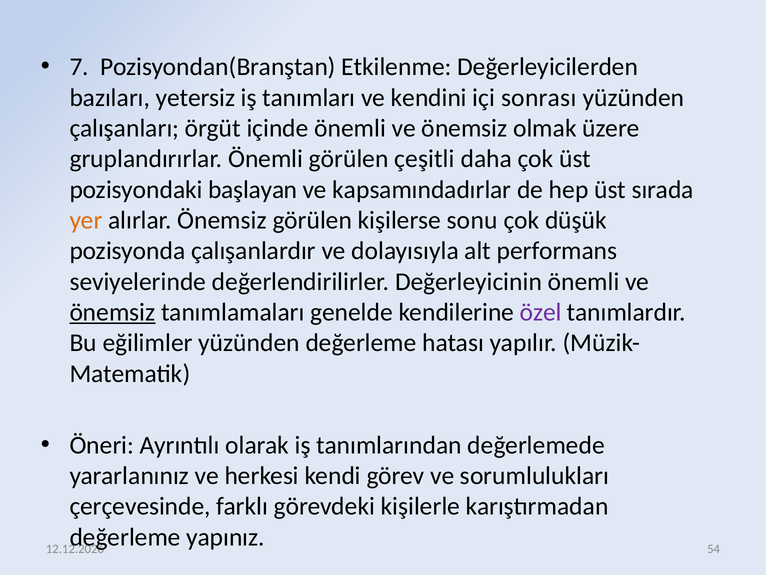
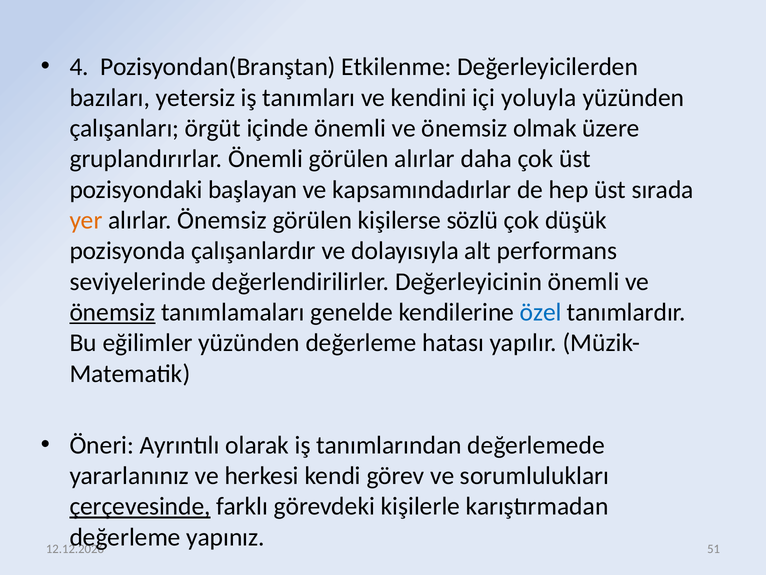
7: 7 -> 4
sonrası: sonrası -> yoluyla
görülen çeşitli: çeşitli -> alırlar
sonu: sonu -> sözlü
özel colour: purple -> blue
çerçevesinde underline: none -> present
54: 54 -> 51
